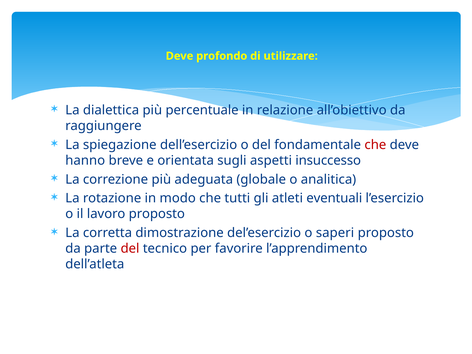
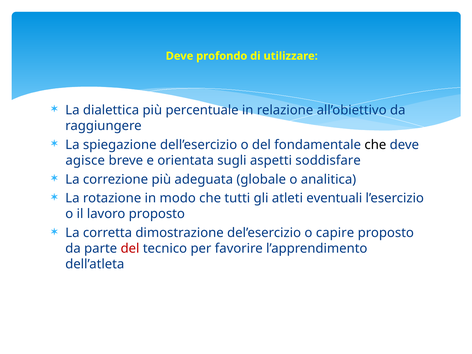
che at (375, 145) colour: red -> black
hanno: hanno -> agisce
insuccesso: insuccesso -> soddisfare
saperi: saperi -> capire
